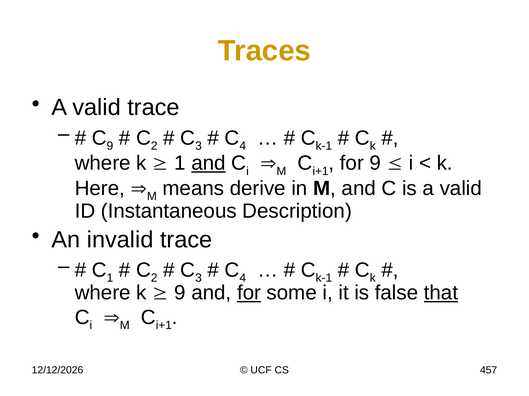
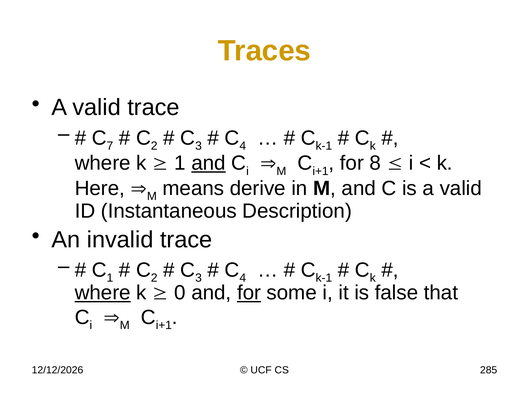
C 9: 9 -> 7
for 9: 9 -> 8
where at (103, 293) underline: none -> present
9 at (180, 293): 9 -> 0
that underline: present -> none
457: 457 -> 285
